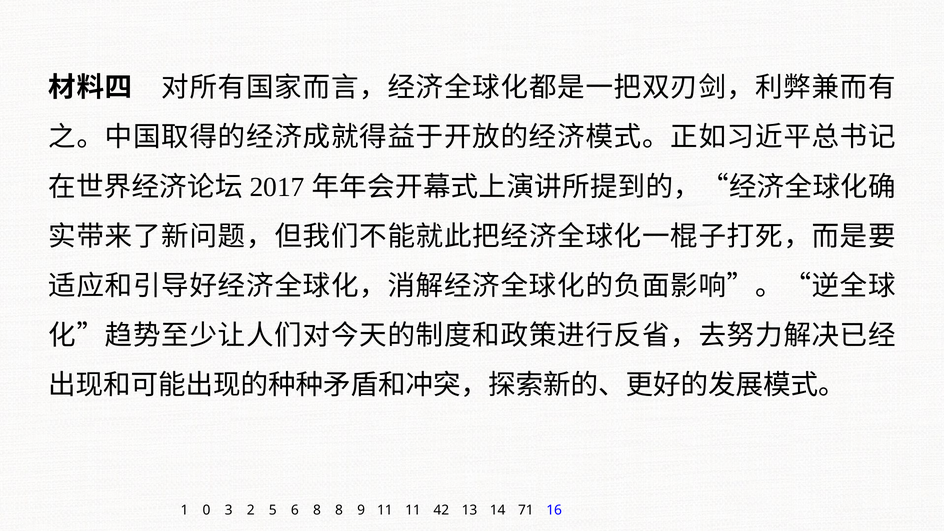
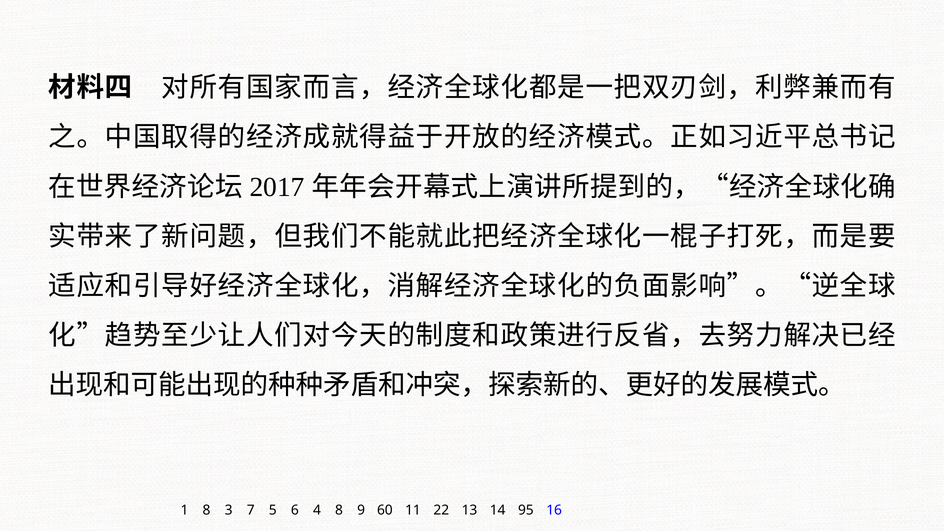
1 0: 0 -> 8
2: 2 -> 7
6 8: 8 -> 4
9 11: 11 -> 60
42: 42 -> 22
71: 71 -> 95
